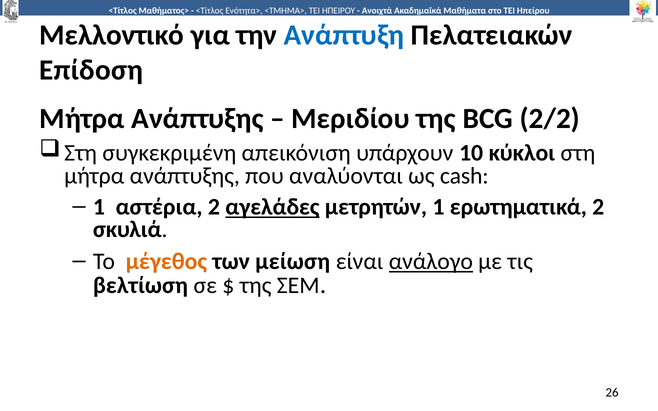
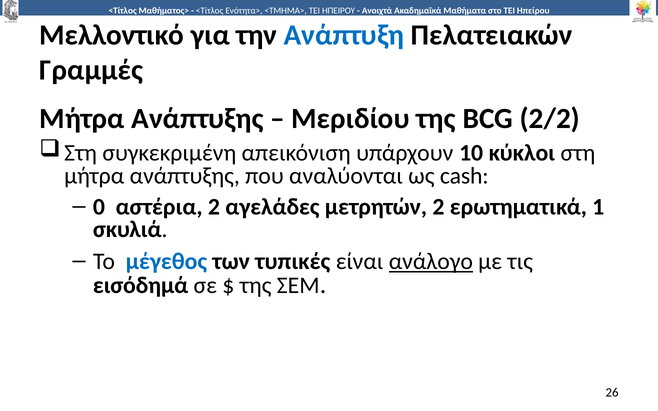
Επίδοση: Επίδοση -> Γραμμές
1 at (99, 207): 1 -> 0
αγελάδες underline: present -> none
μετρητών 1: 1 -> 2
ερωτηματικά 2: 2 -> 1
μέγεθος colour: orange -> blue
μείωση: μείωση -> τυπικές
βελτίωση: βελτίωση -> εισόδημά
